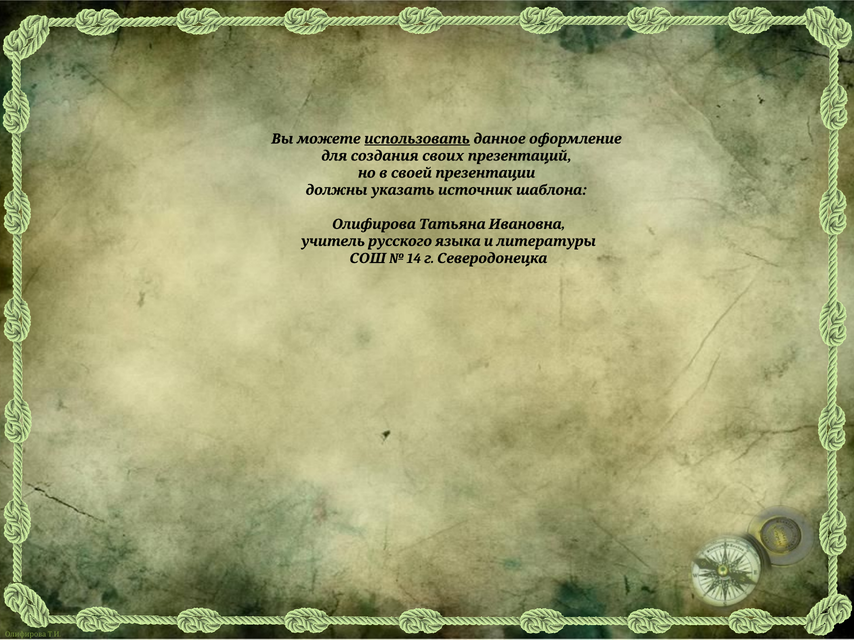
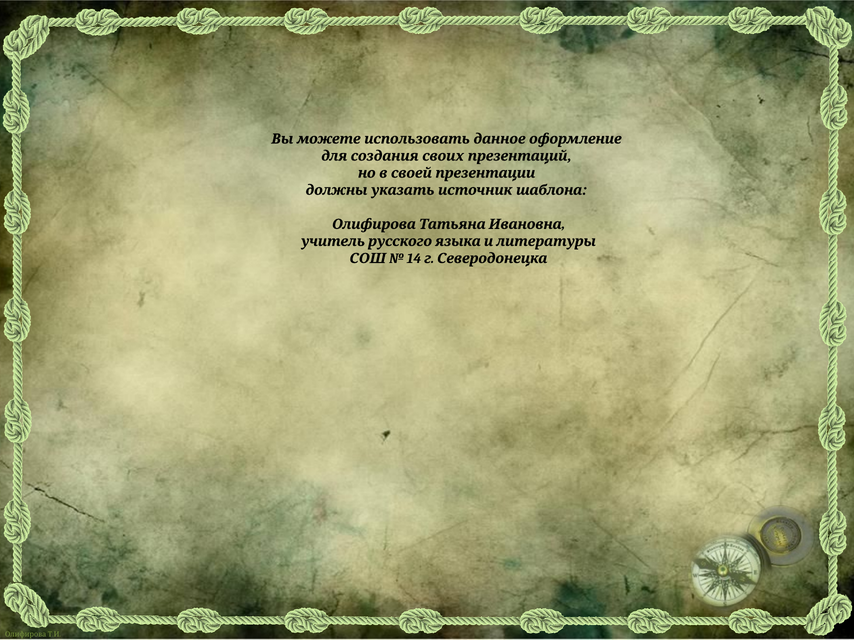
использовать underline: present -> none
